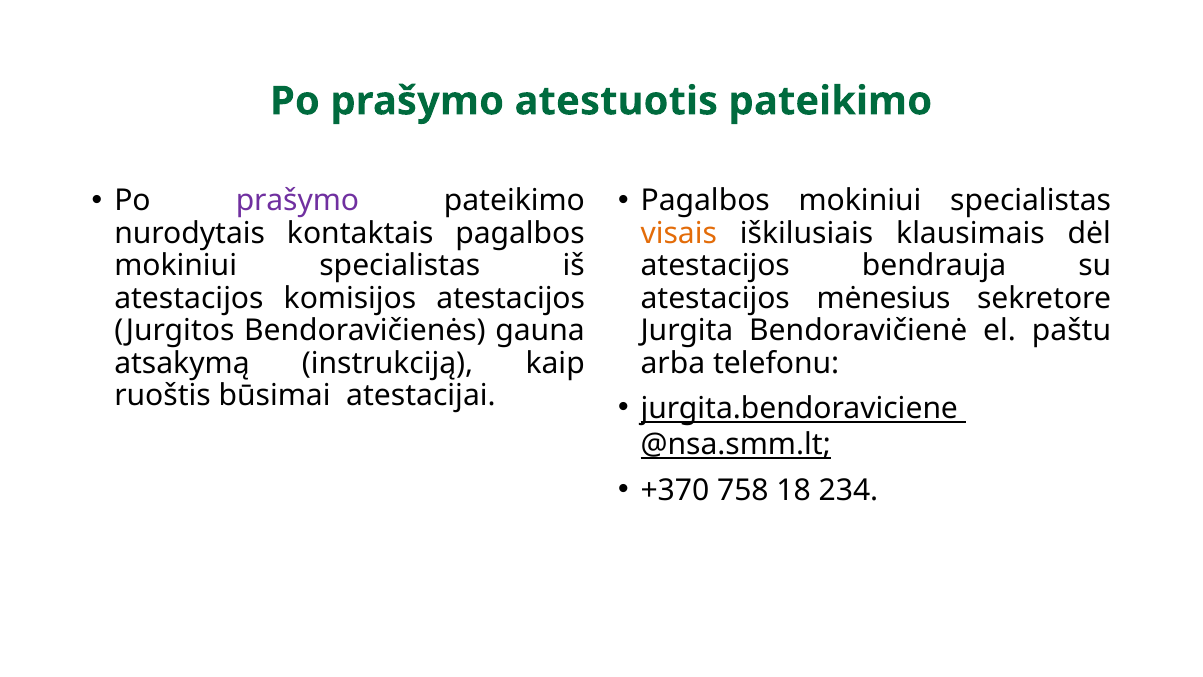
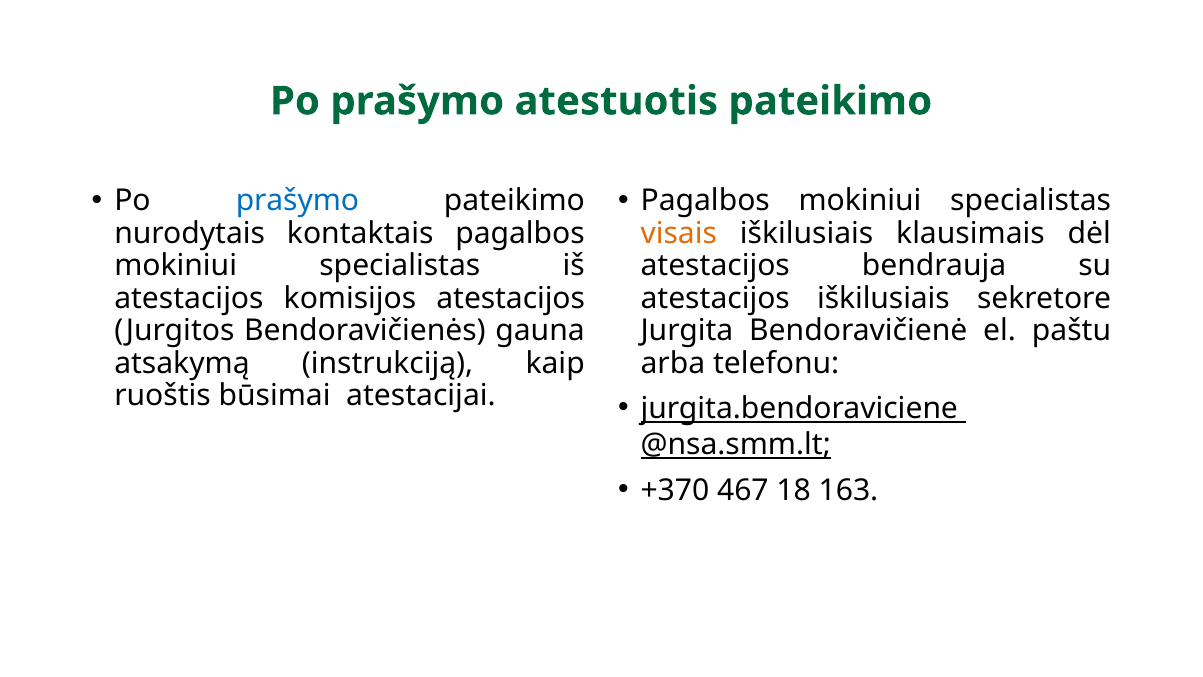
prašymo at (297, 201) colour: purple -> blue
atestacijos mėnesius: mėnesius -> iškilusiais
758: 758 -> 467
234: 234 -> 163
